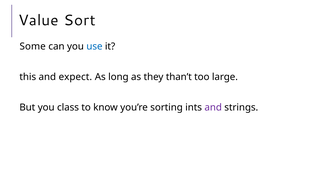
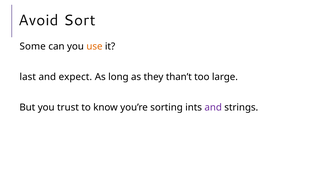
Value: Value -> Avoid
use colour: blue -> orange
this: this -> last
class: class -> trust
